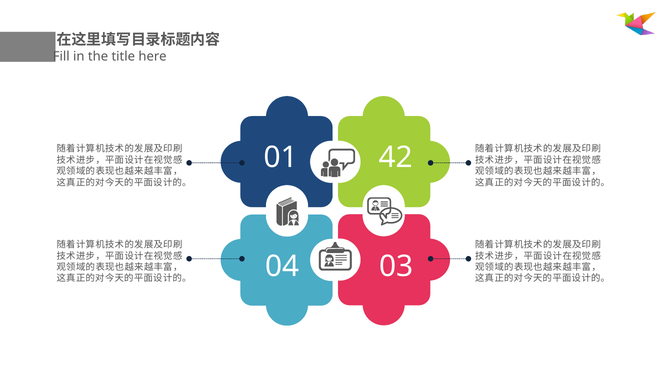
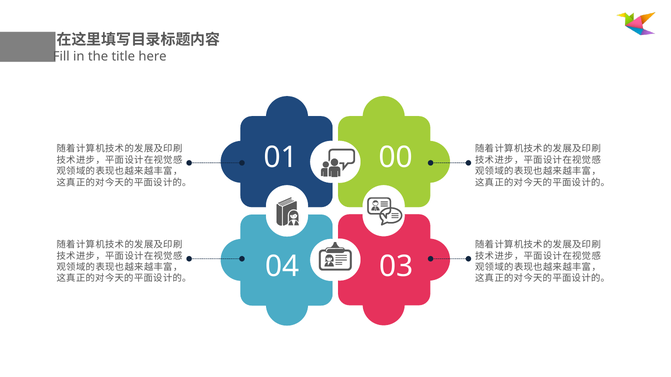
42: 42 -> 00
